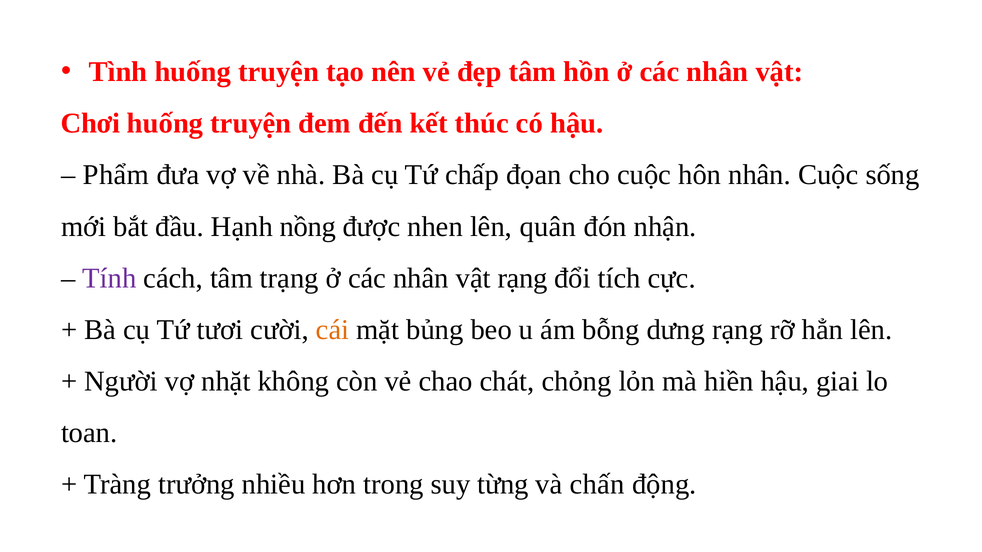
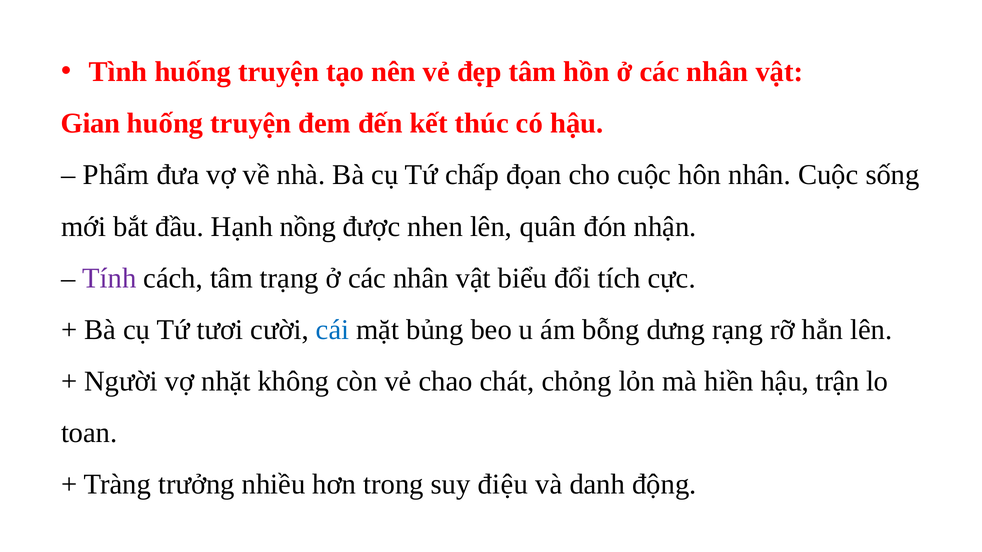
Chơi: Chơi -> Gian
vật rạng: rạng -> biểu
cái colour: orange -> blue
giai: giai -> trận
từng: từng -> điệu
chấn: chấn -> danh
